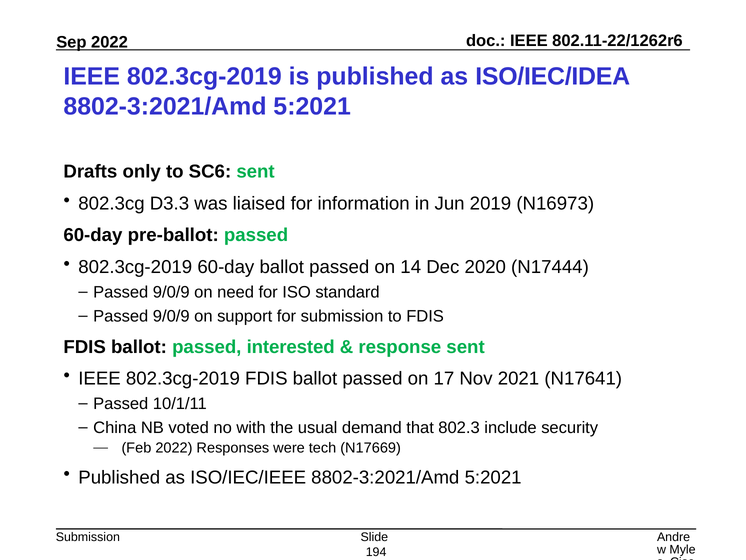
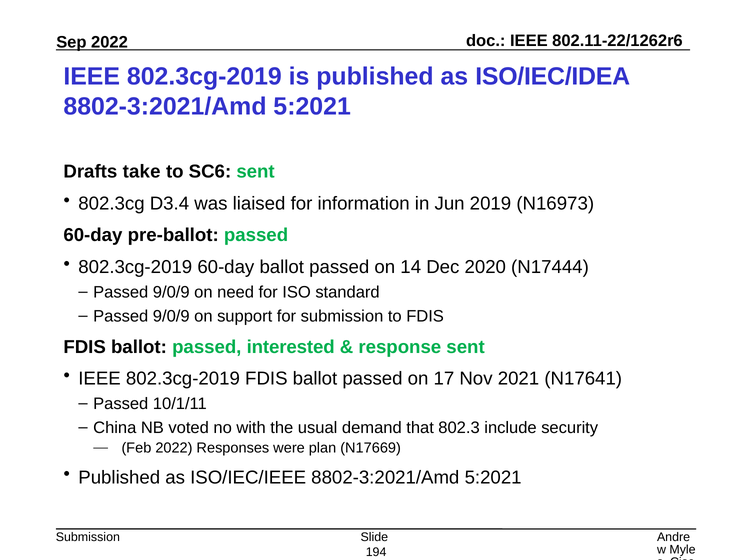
only: only -> take
D3.3: D3.3 -> D3.4
tech: tech -> plan
